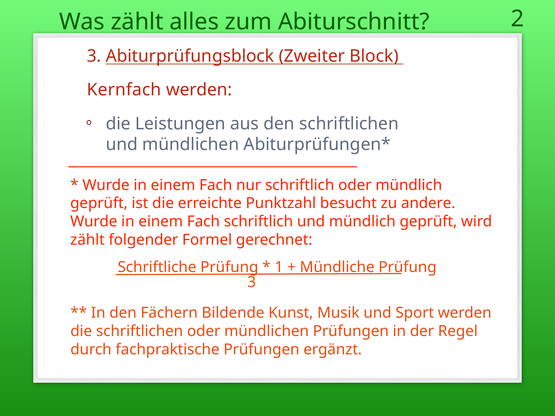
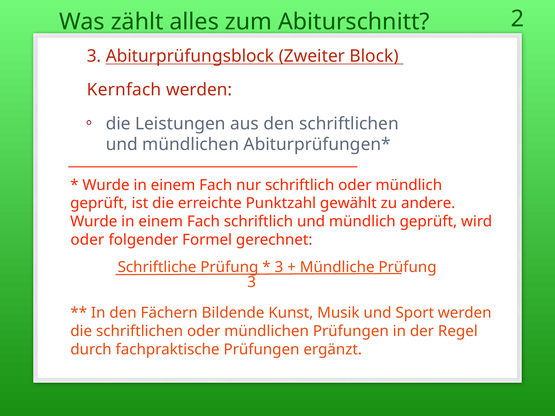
besucht: besucht -> gewählt
zählt at (87, 240): zählt -> oder
1 at (279, 267): 1 -> 3
